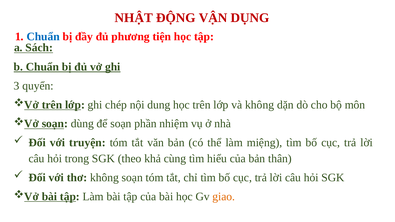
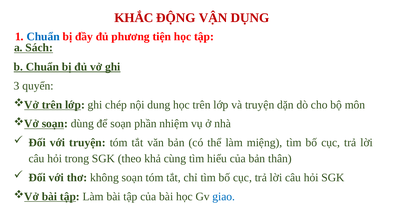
NHẬT: NHẬT -> KHẮC
và không: không -> truyện
giao colour: orange -> blue
